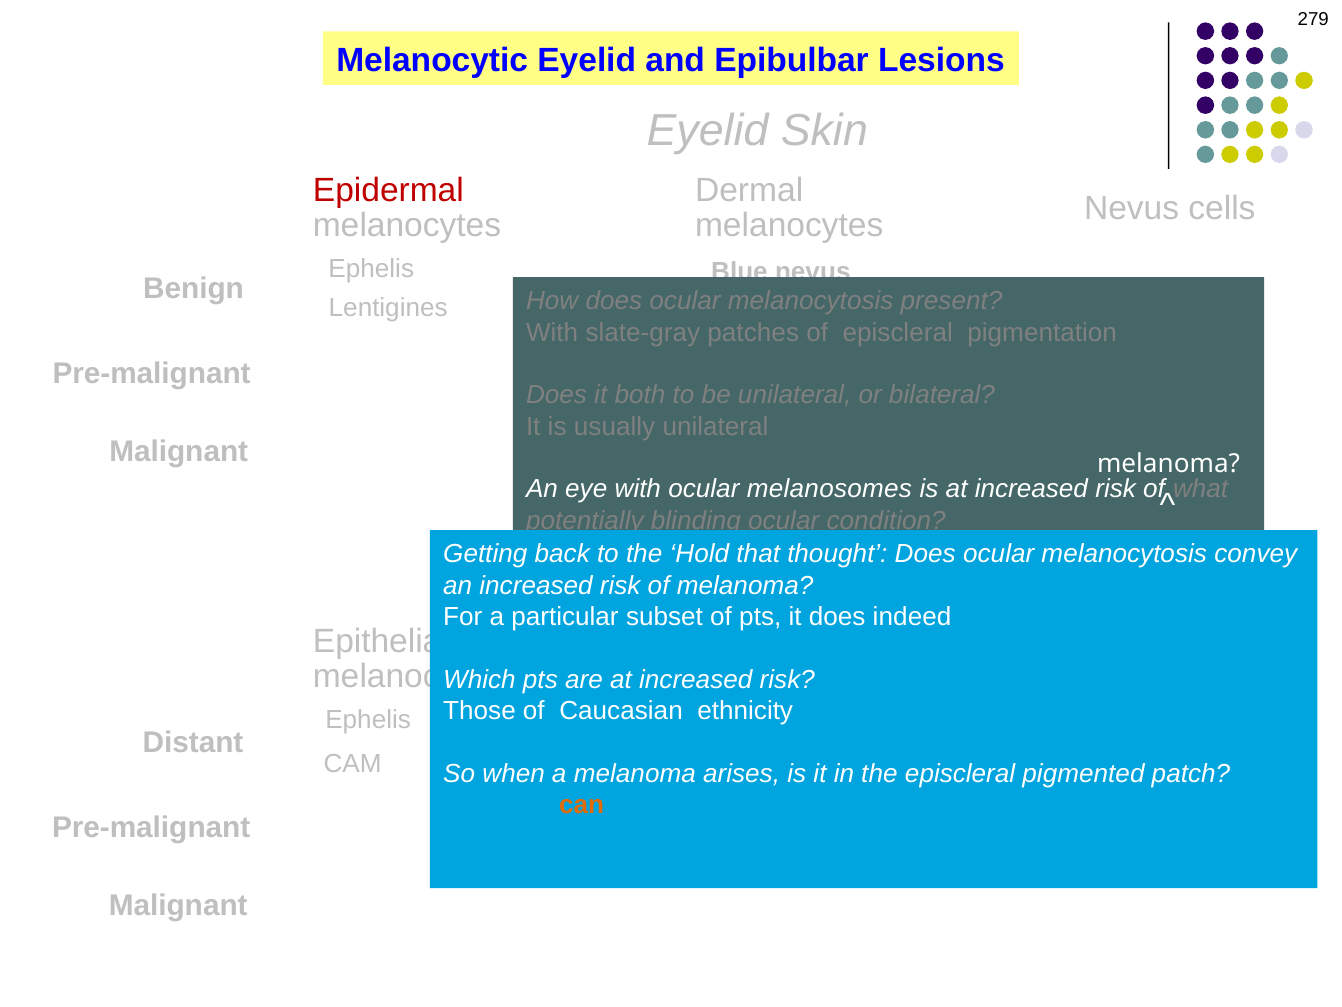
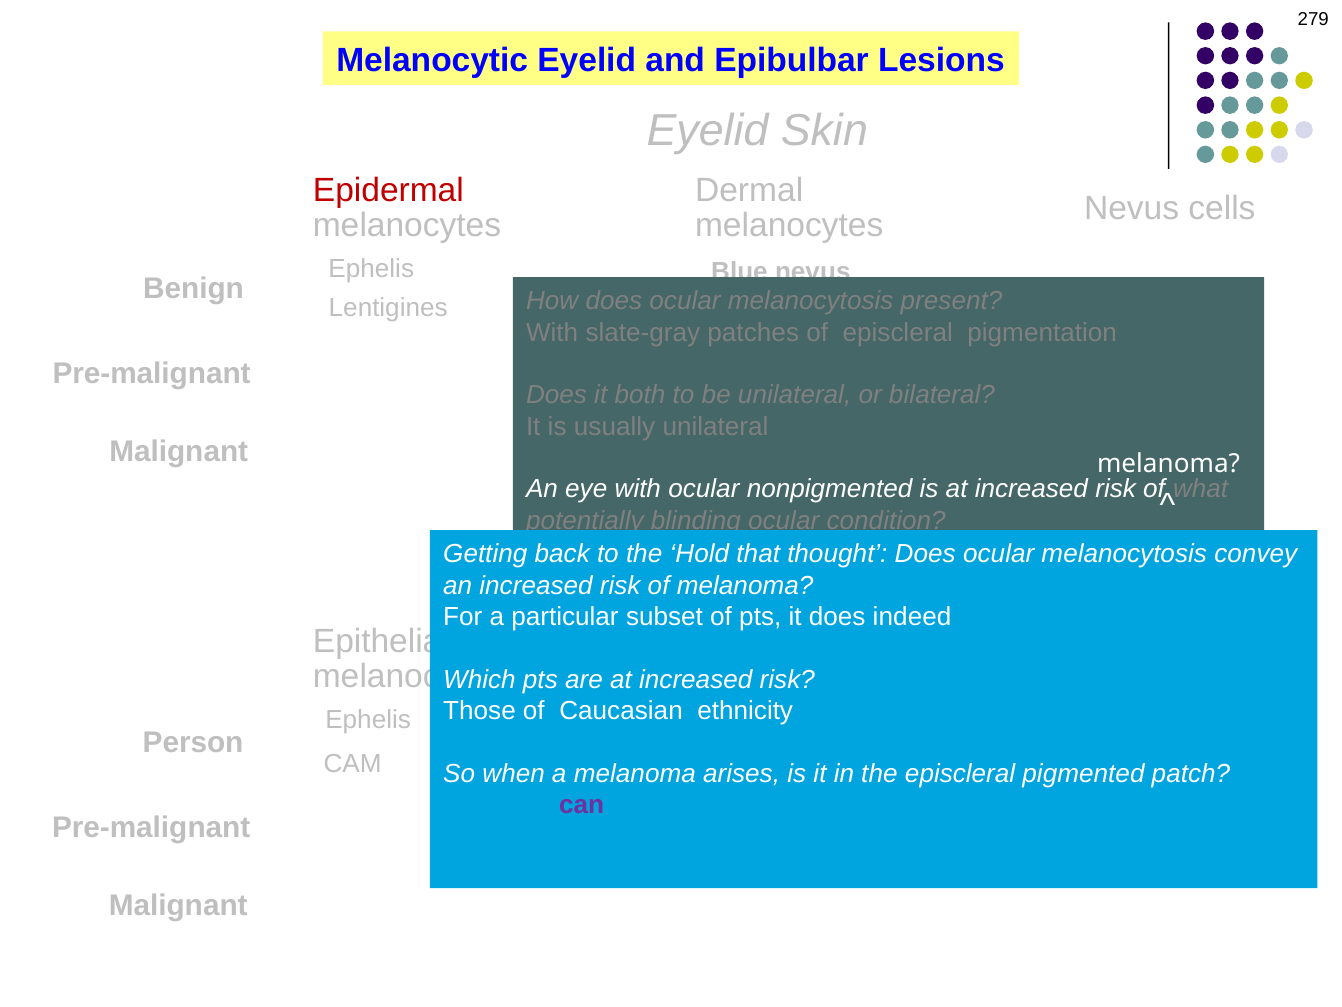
melanosomes: melanosomes -> nonpigmented
Distant: Distant -> Person
can at (582, 805) colour: orange -> purple
